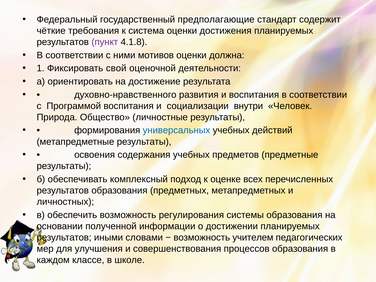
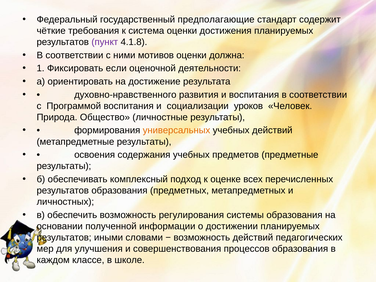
свой: свой -> если
внутри: внутри -> уроков
универсальных colour: blue -> orange
возможность учителем: учителем -> действий
